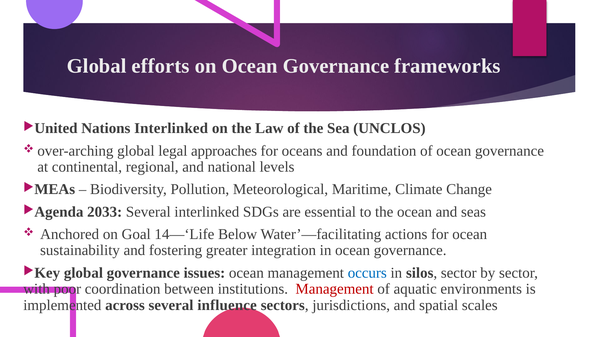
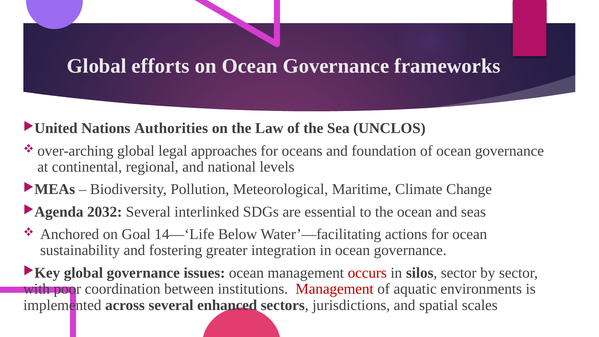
Nations Interlinked: Interlinked -> Authorities
2033: 2033 -> 2032
occurs colour: blue -> red
influence: influence -> enhanced
